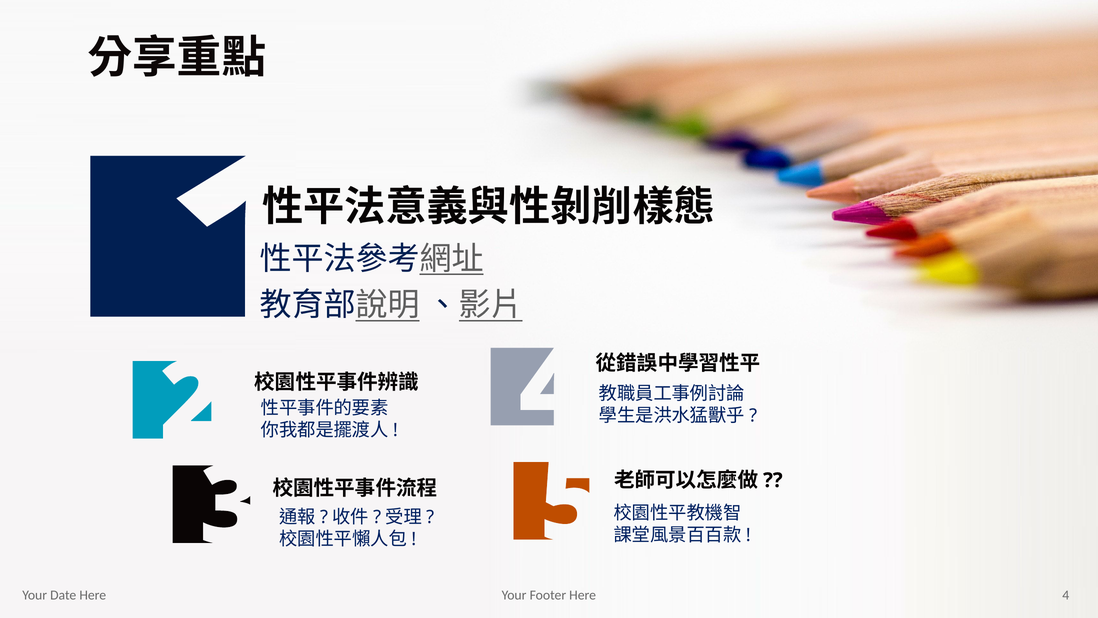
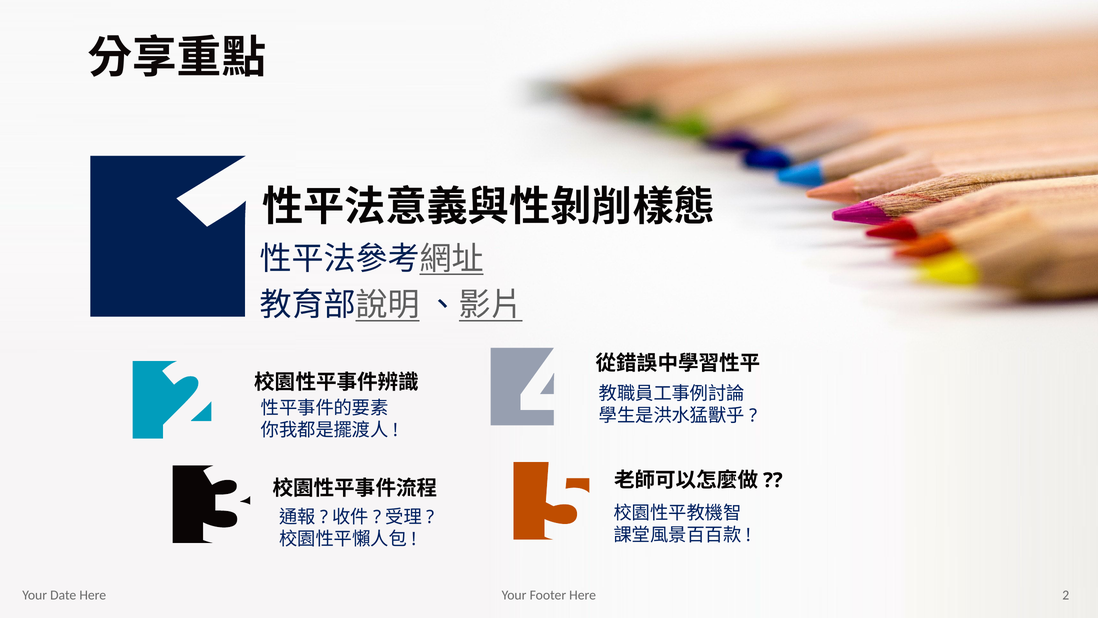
4: 4 -> 2
